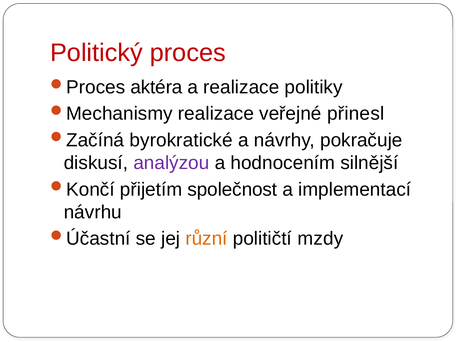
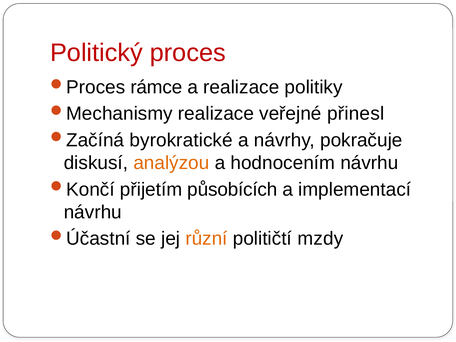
aktéra: aktéra -> rámce
analýzou colour: purple -> orange
hodnocením silnější: silnější -> návrhu
společnost: společnost -> působících
